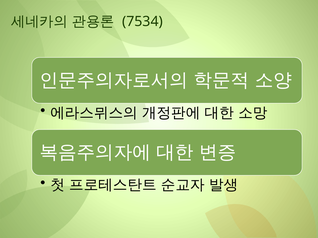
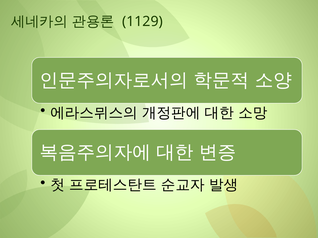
7534: 7534 -> 1129
